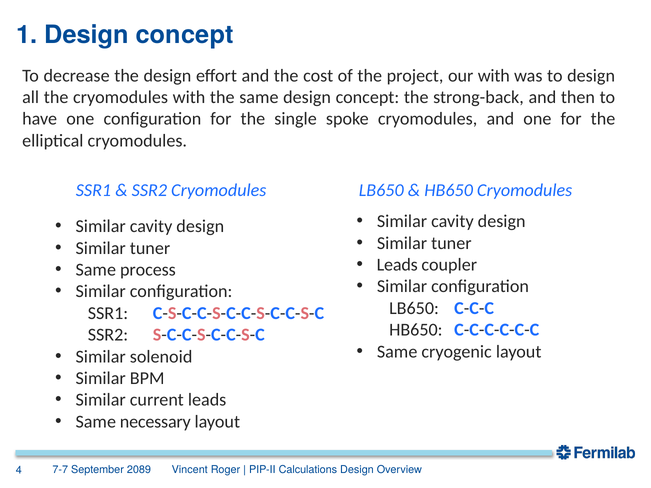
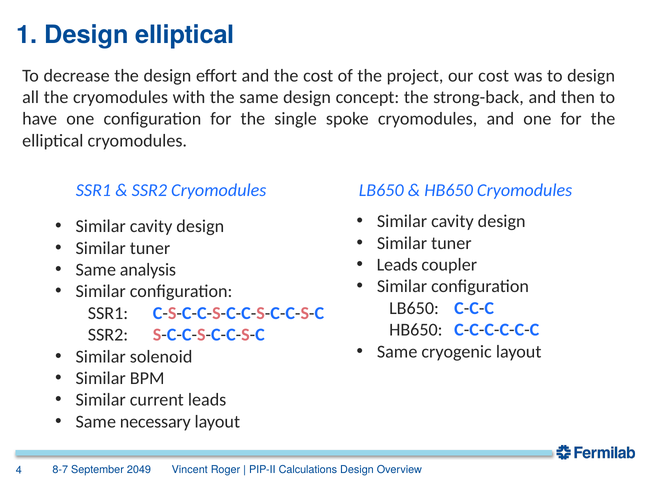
1 Design concept: concept -> elliptical
our with: with -> cost
process: process -> analysis
7-7: 7-7 -> 8-7
2089: 2089 -> 2049
